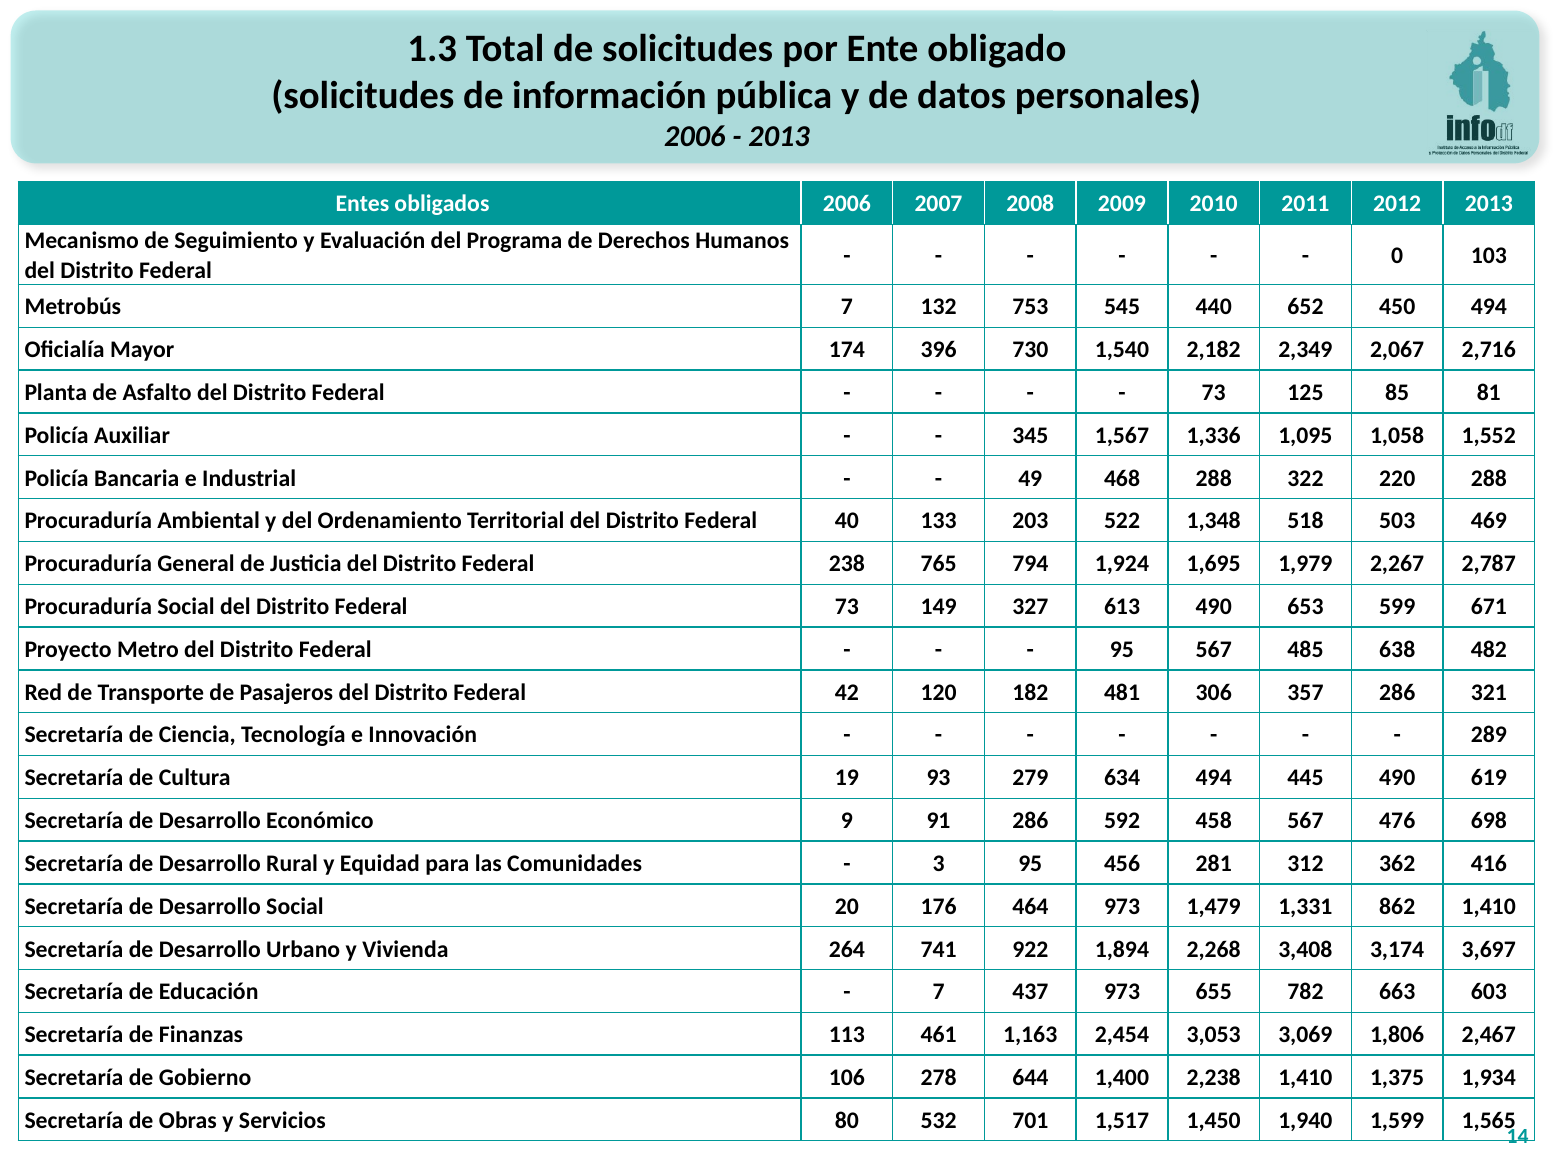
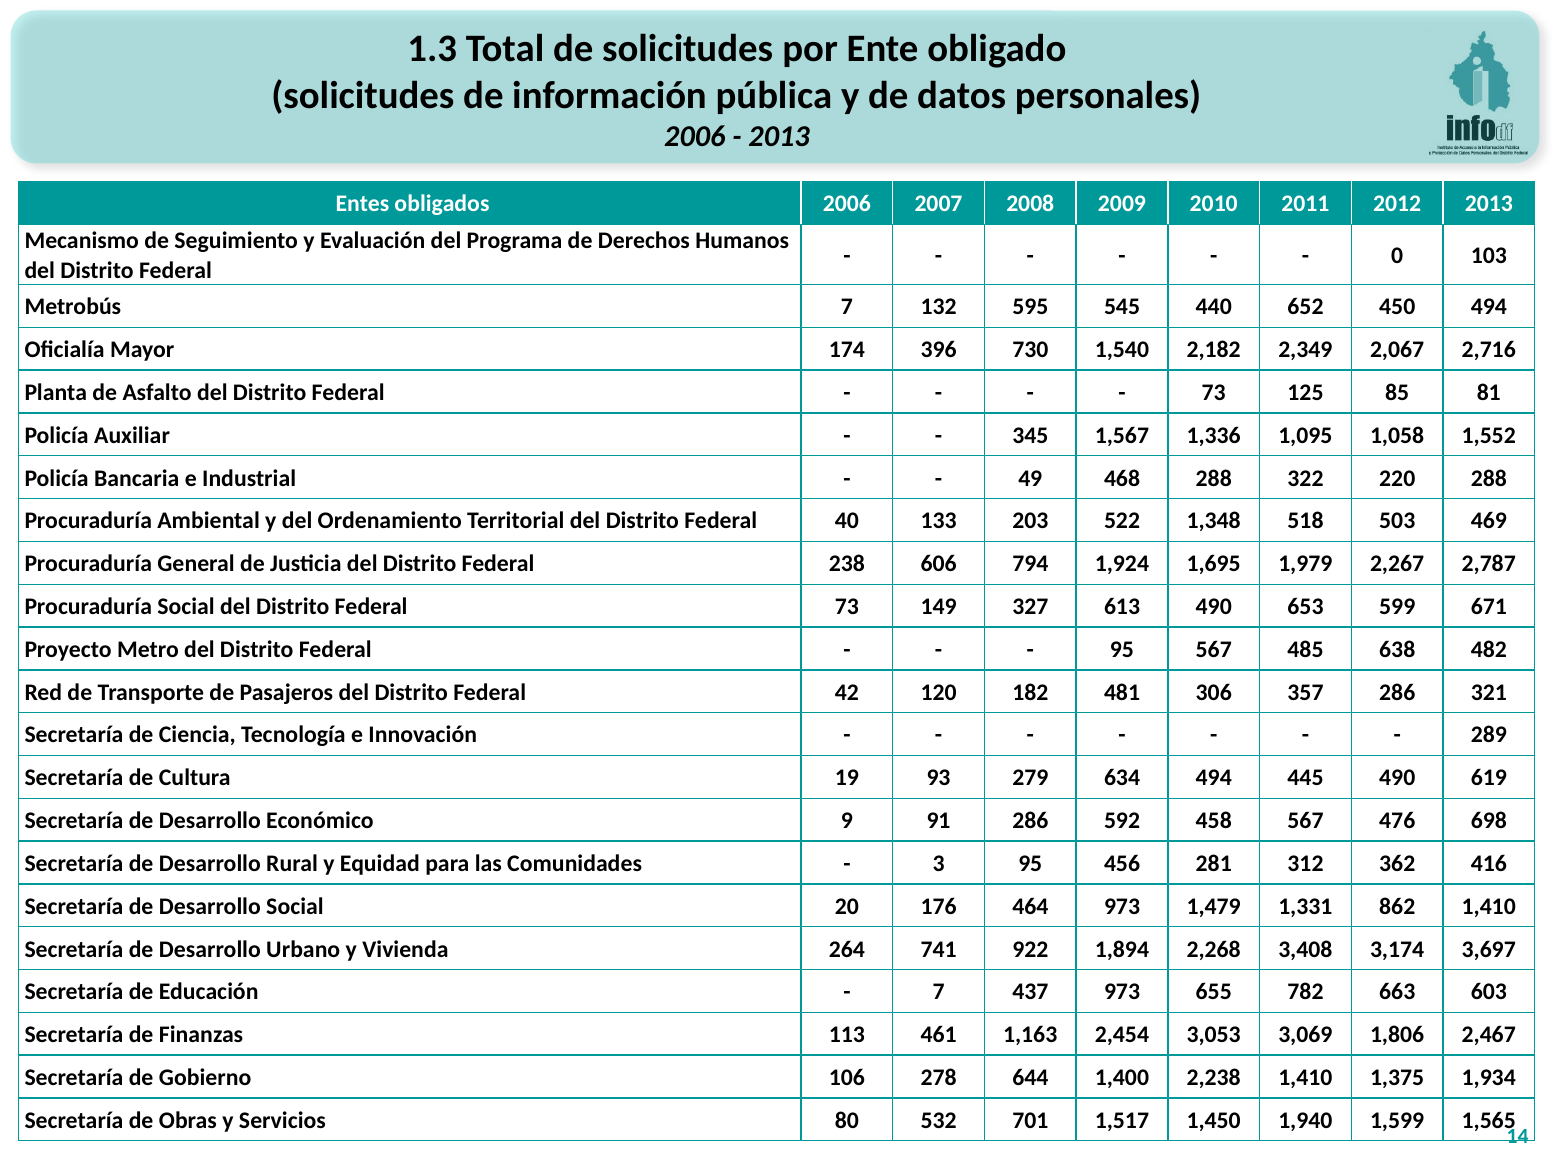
753: 753 -> 595
765: 765 -> 606
